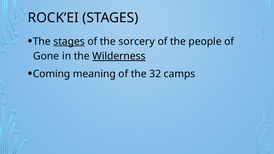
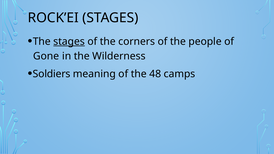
sorcery: sorcery -> corners
Wilderness underline: present -> none
Coming: Coming -> Soldiers
32: 32 -> 48
